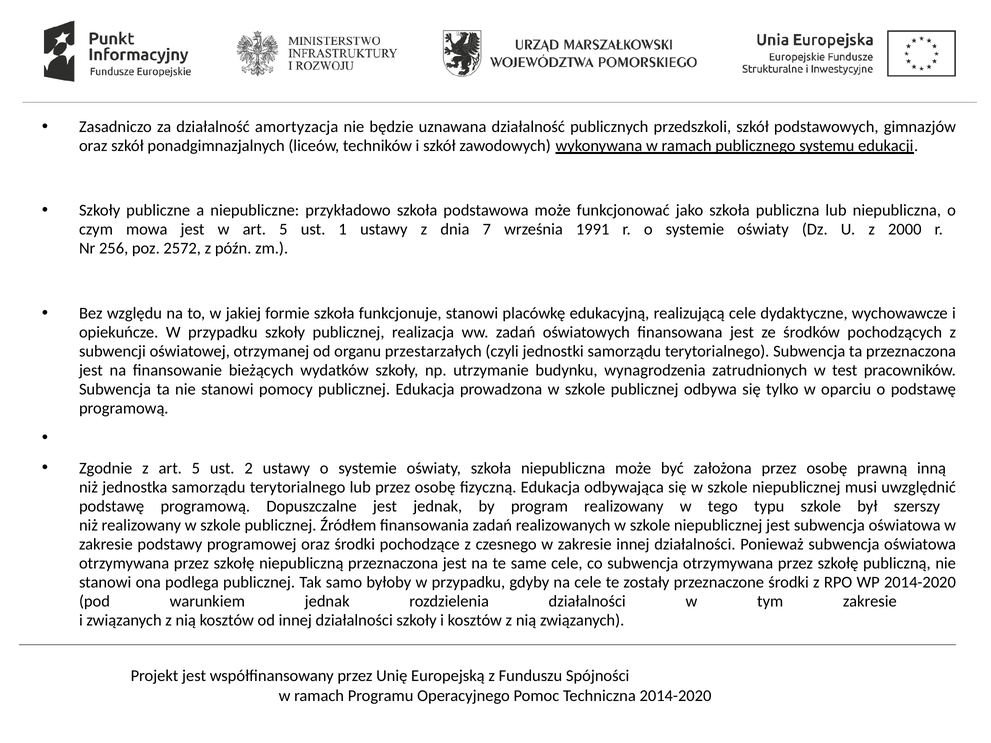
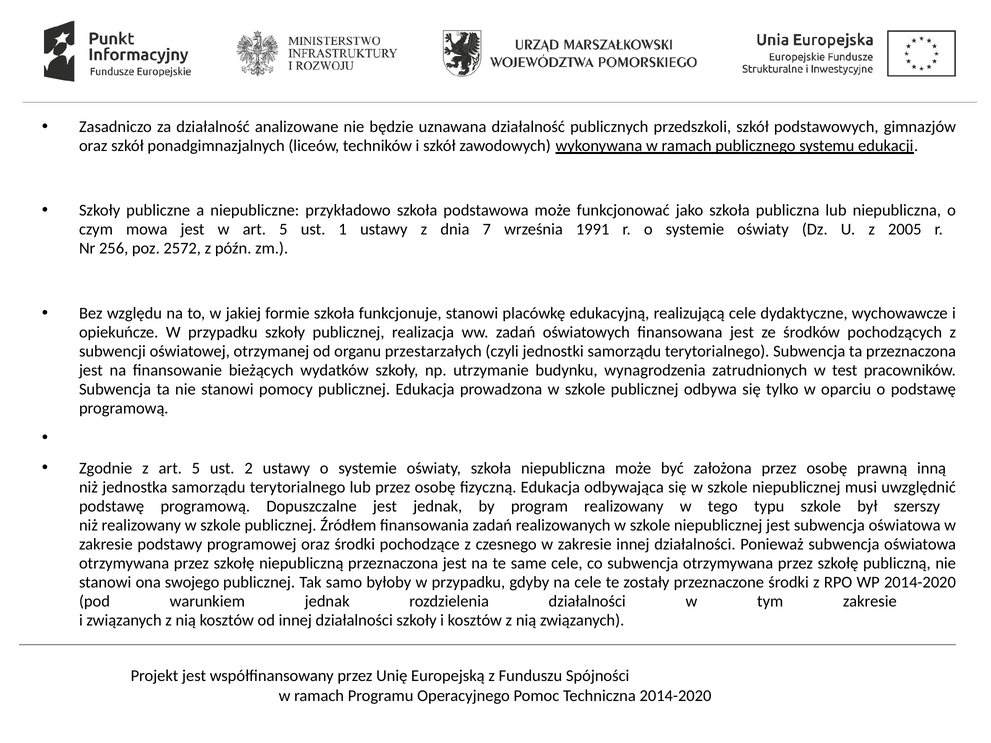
amortyzacja: amortyzacja -> analizowane
2000: 2000 -> 2005
podlega: podlega -> swojego
